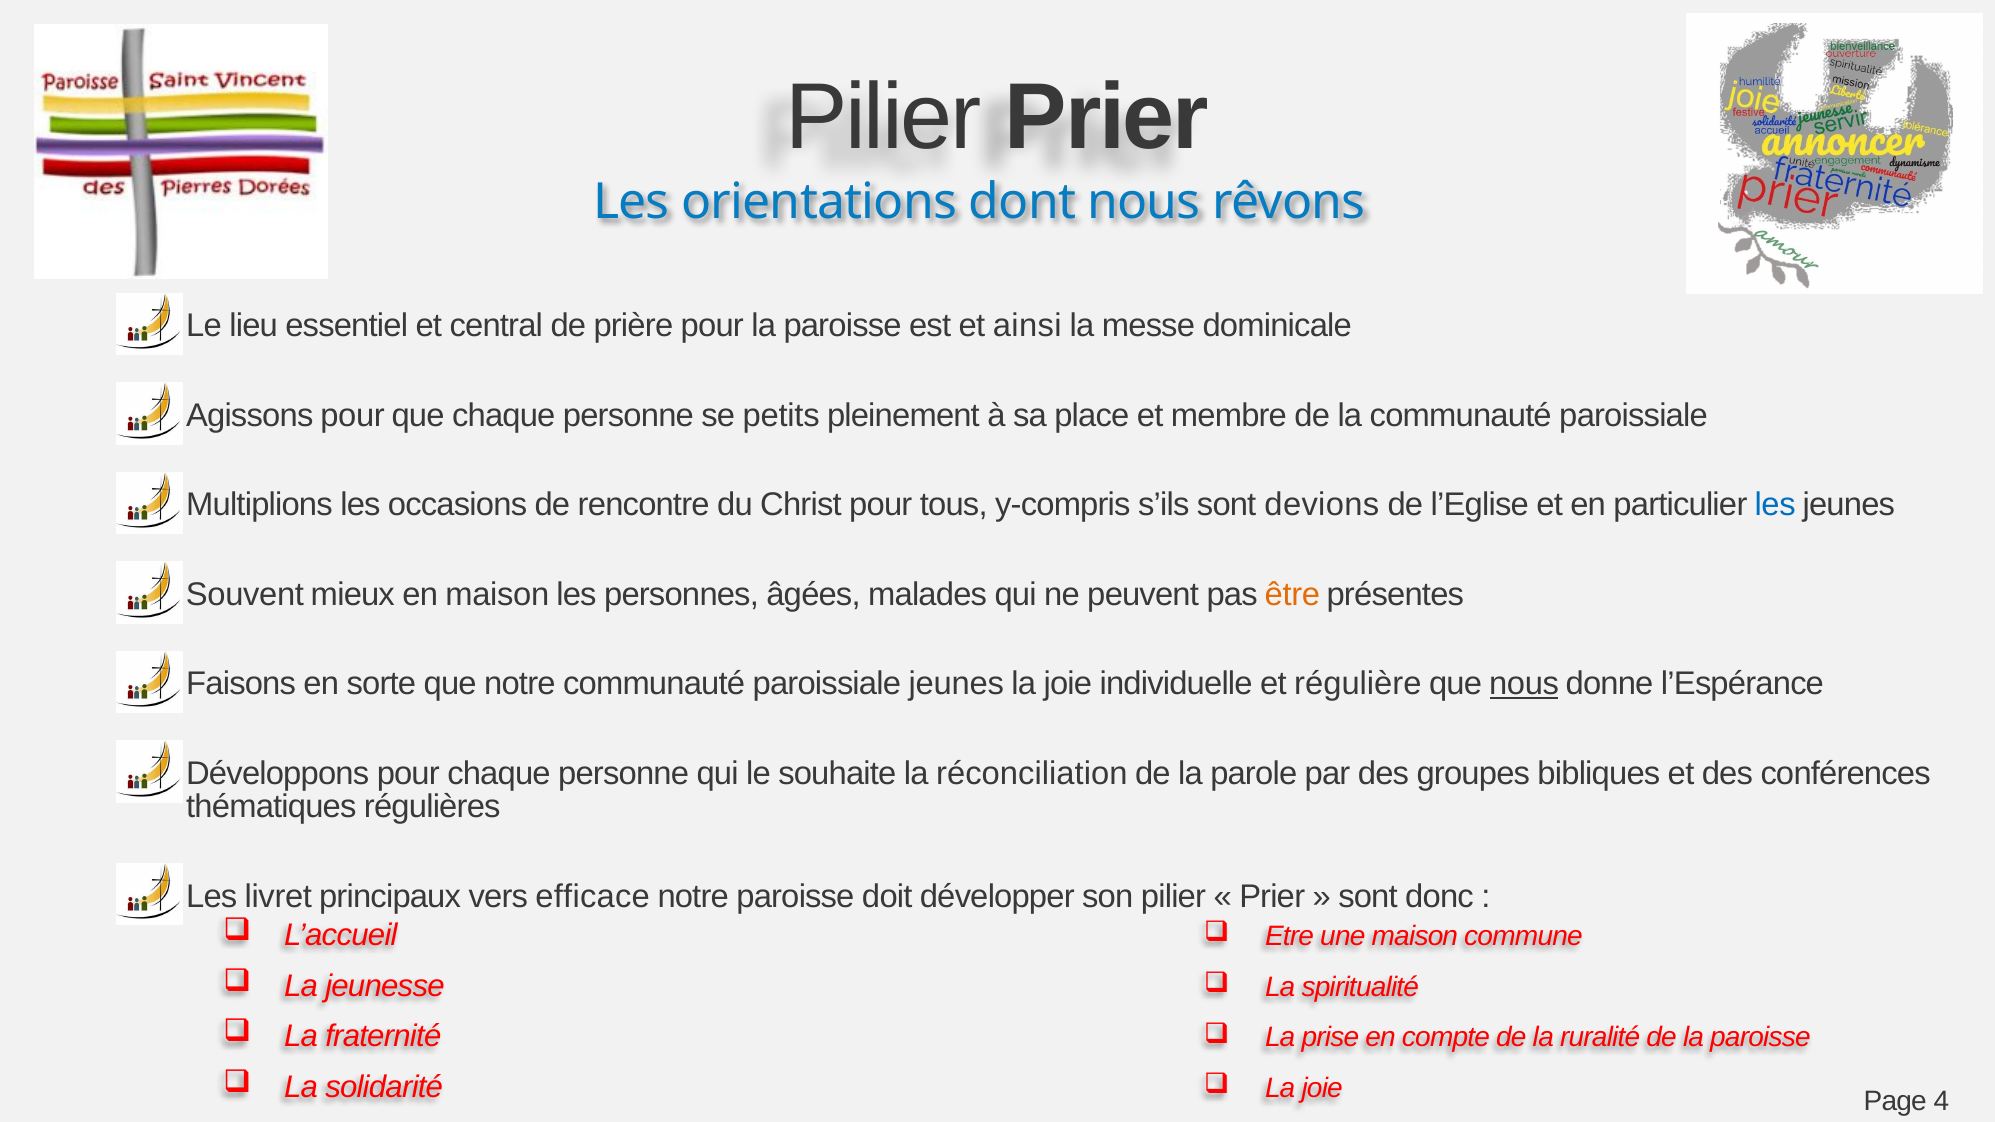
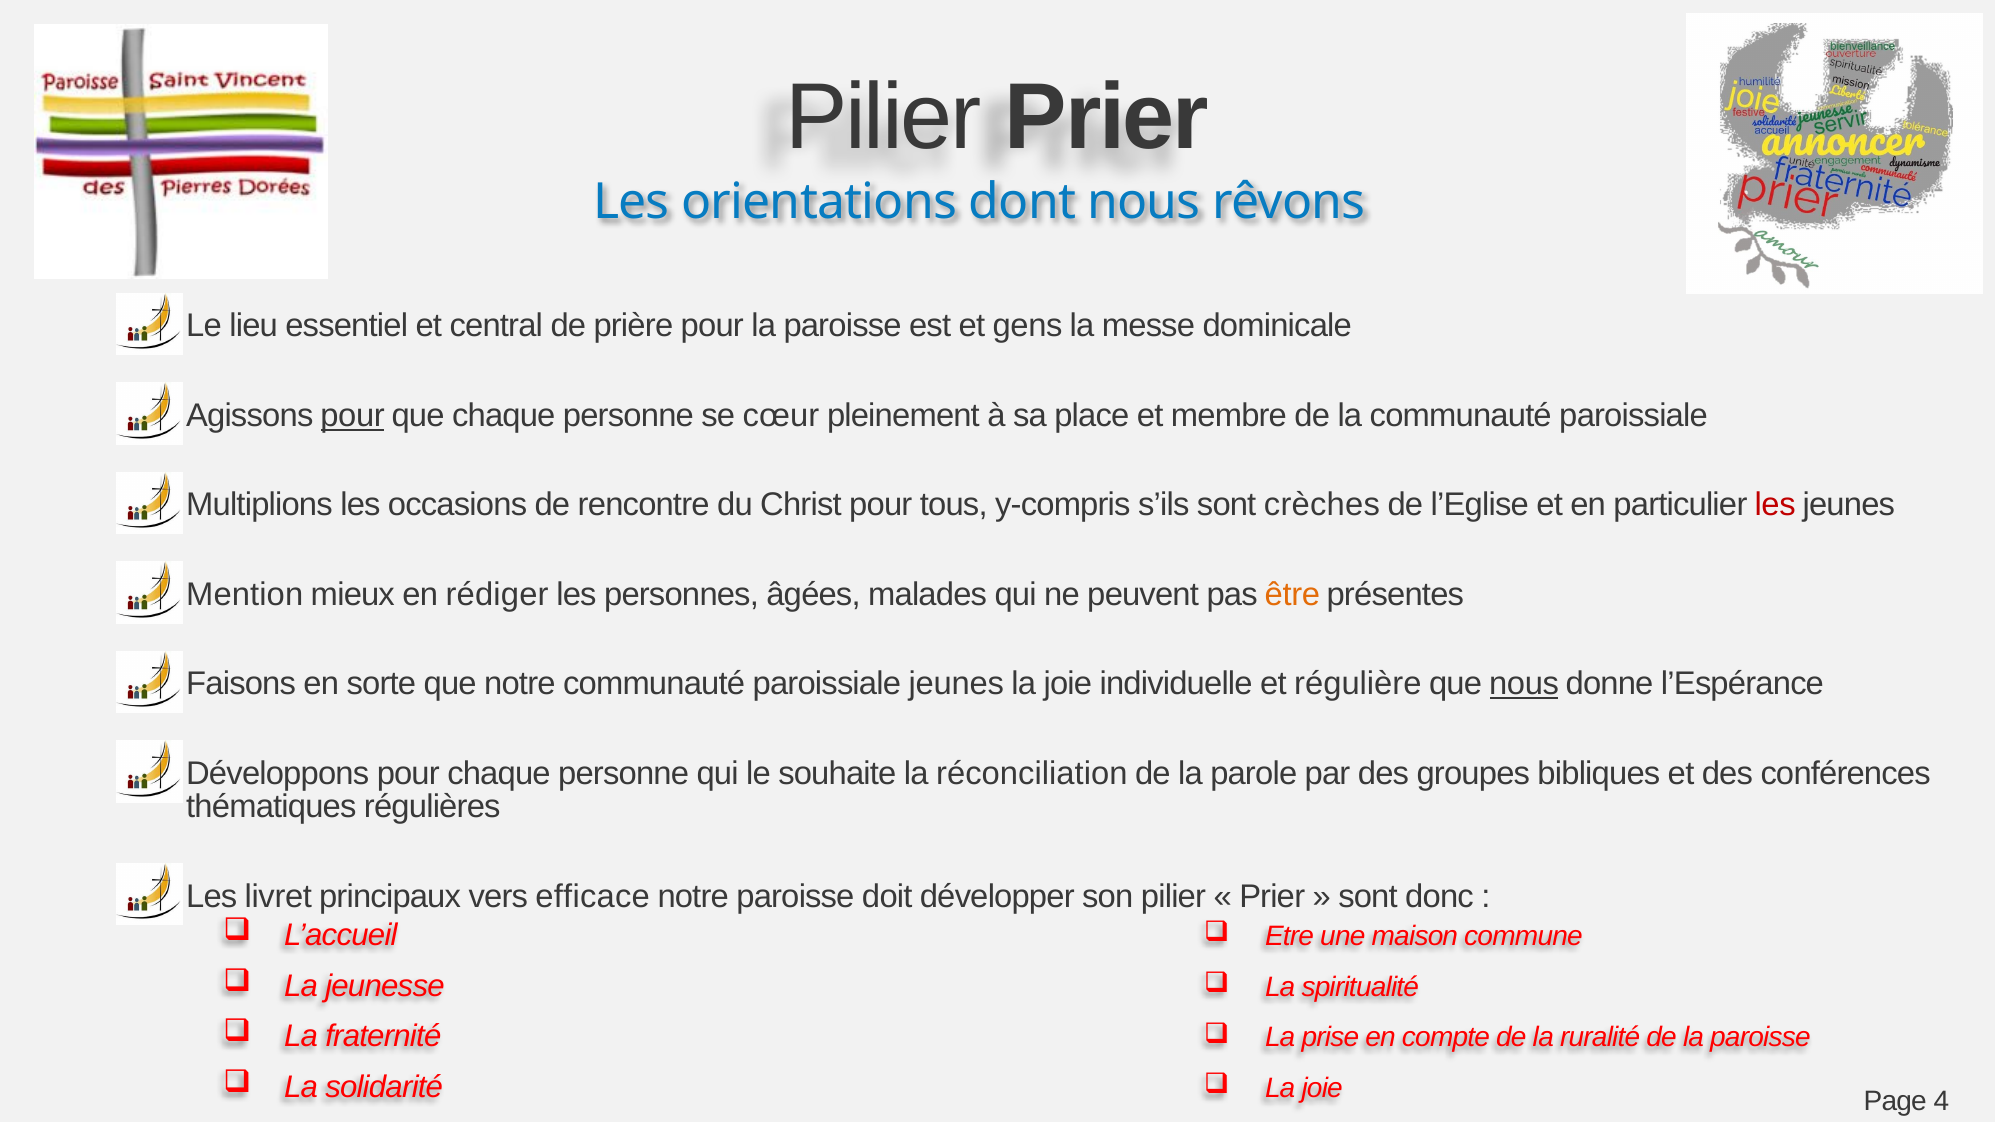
ainsi: ainsi -> gens
pour at (353, 416) underline: none -> present
petits: petits -> cœur
devions: devions -> crèches
les at (1775, 505) colour: blue -> red
Souvent: Souvent -> Mention
en maison: maison -> rédiger
